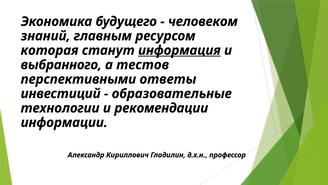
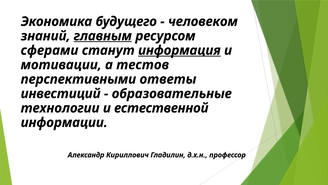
главным underline: none -> present
которая: которая -> сферами
выбранного: выбранного -> мотивации
рекомендации: рекомендации -> естественной
